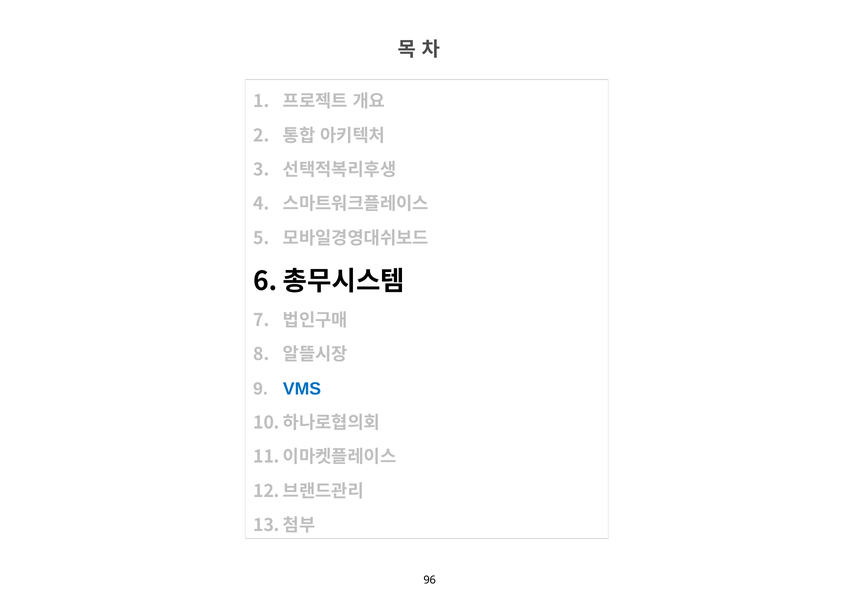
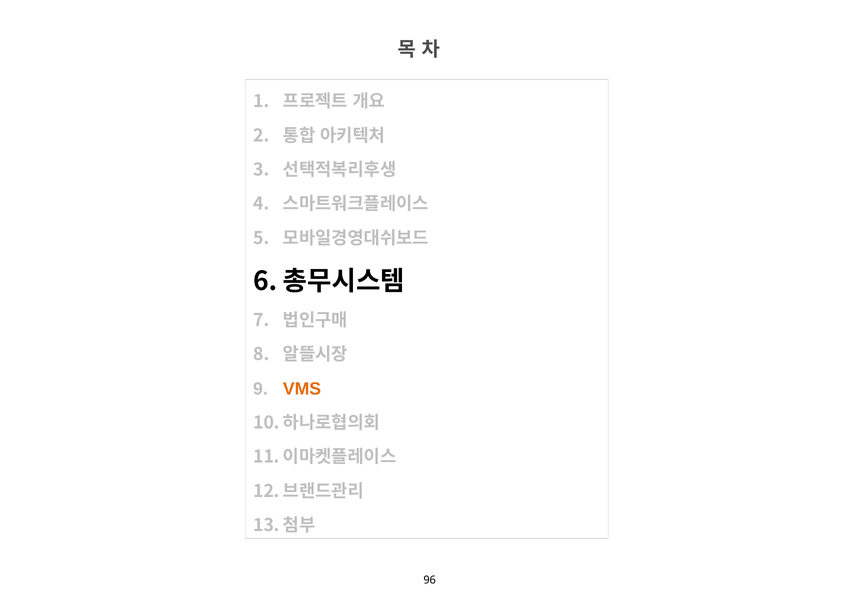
VMS colour: blue -> orange
